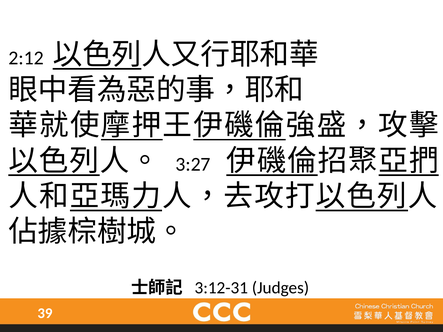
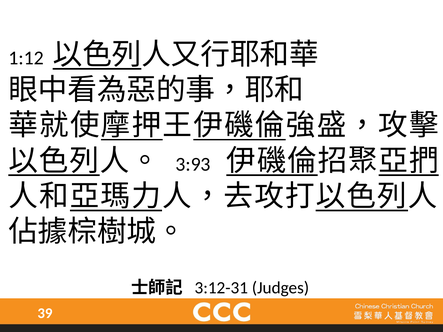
2:12: 2:12 -> 1:12
3:27: 3:27 -> 3:93
